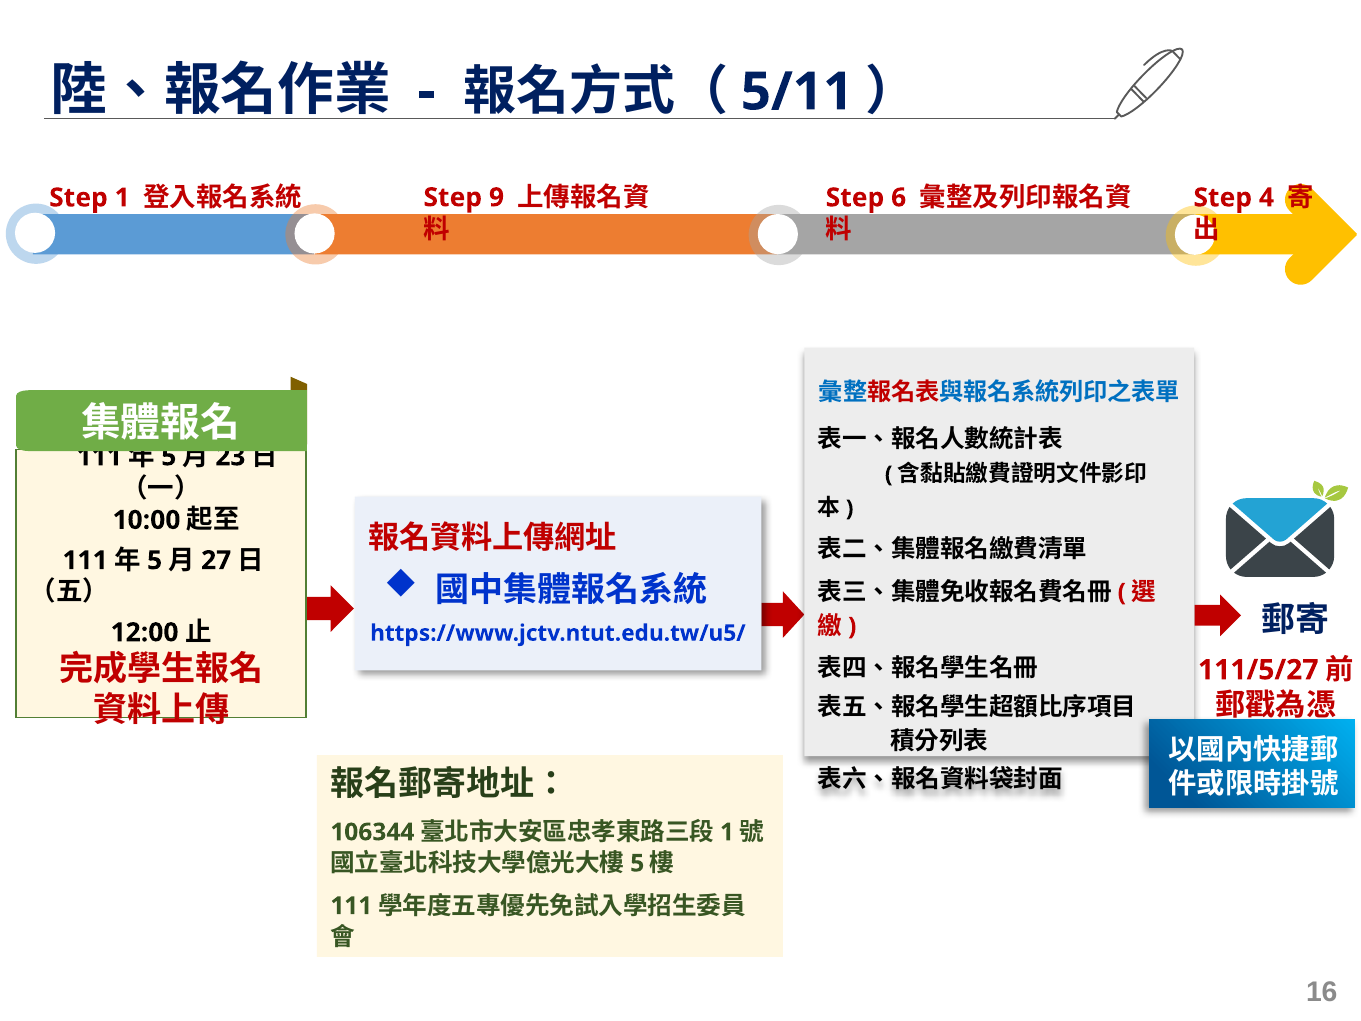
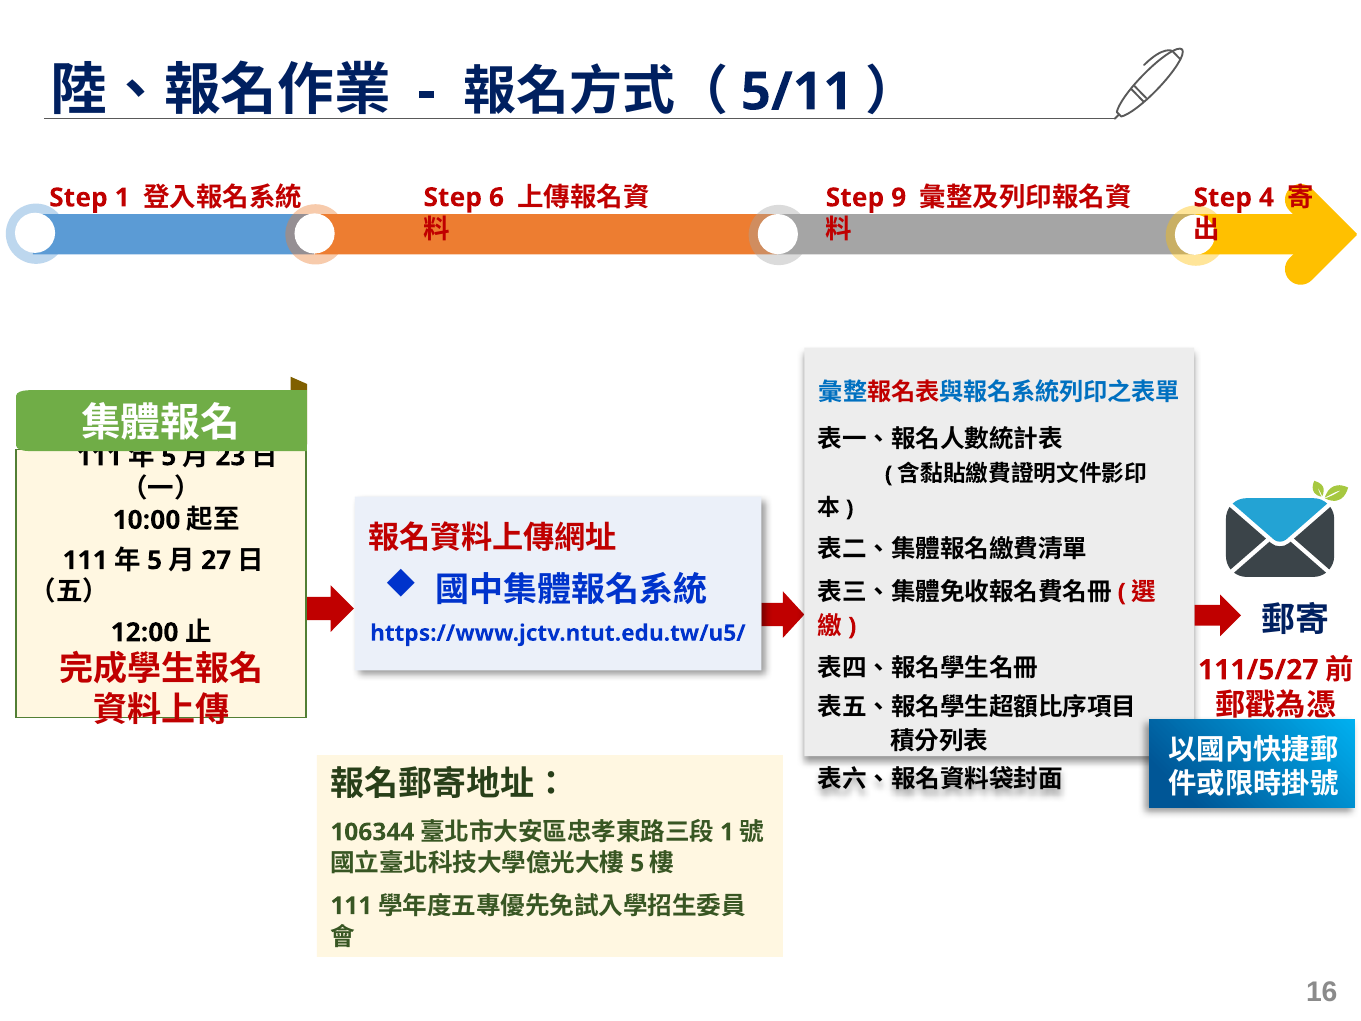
9: 9 -> 6
6: 6 -> 9
